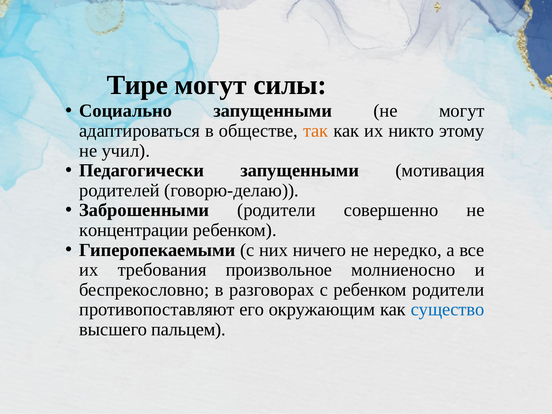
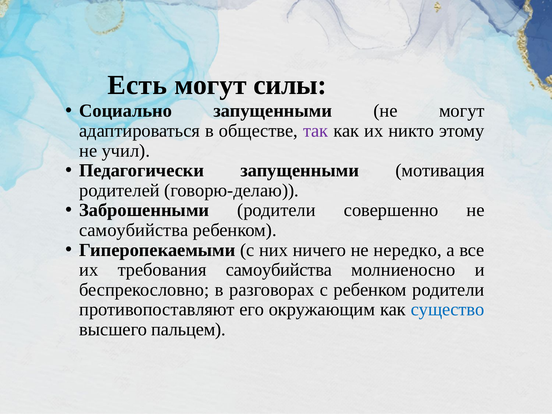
Тире: Тире -> Есть
так colour: orange -> purple
концентрации at (134, 230): концентрации -> самоубийства
требования произвольное: произвольное -> самоубийства
